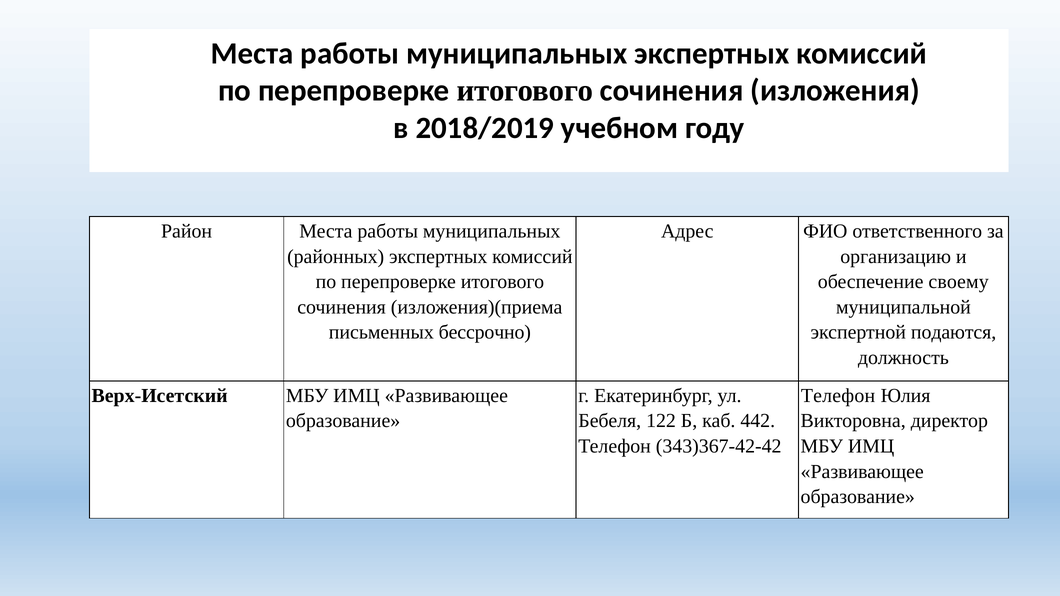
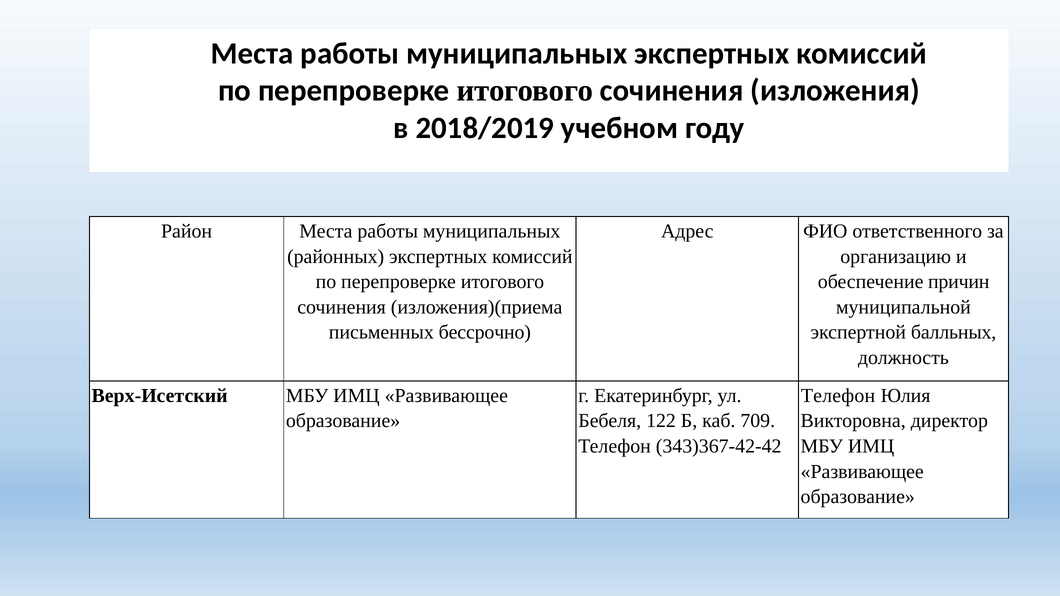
своему: своему -> причин
подаются: подаются -> балльных
442: 442 -> 709
